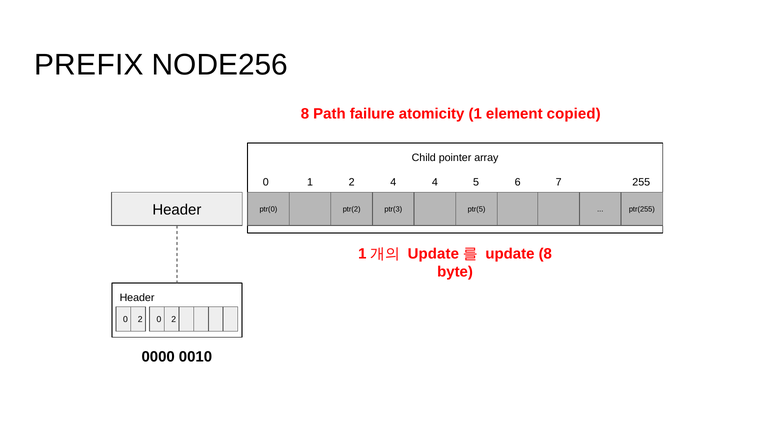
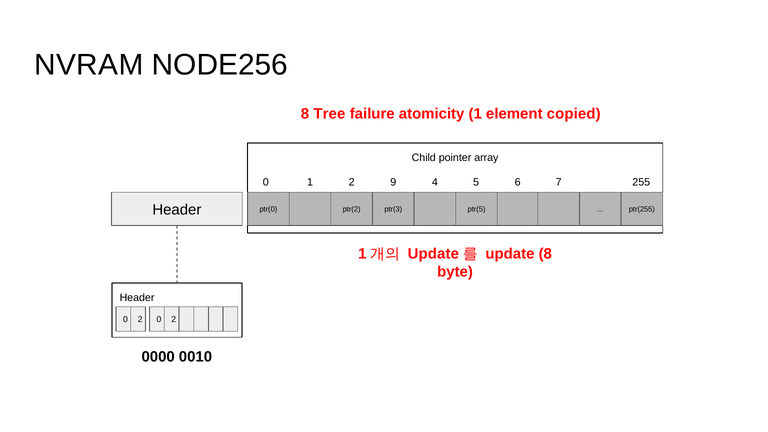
PREFIX: PREFIX -> NVRAM
Path: Path -> Tree
2 4: 4 -> 9
